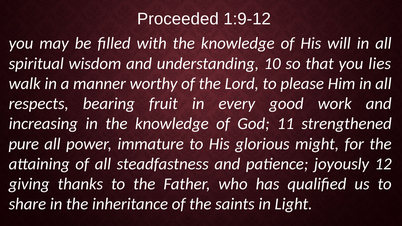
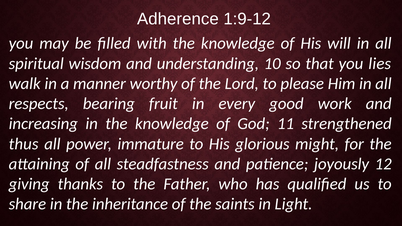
Proceeded: Proceeded -> Adherence
pure: pure -> thus
